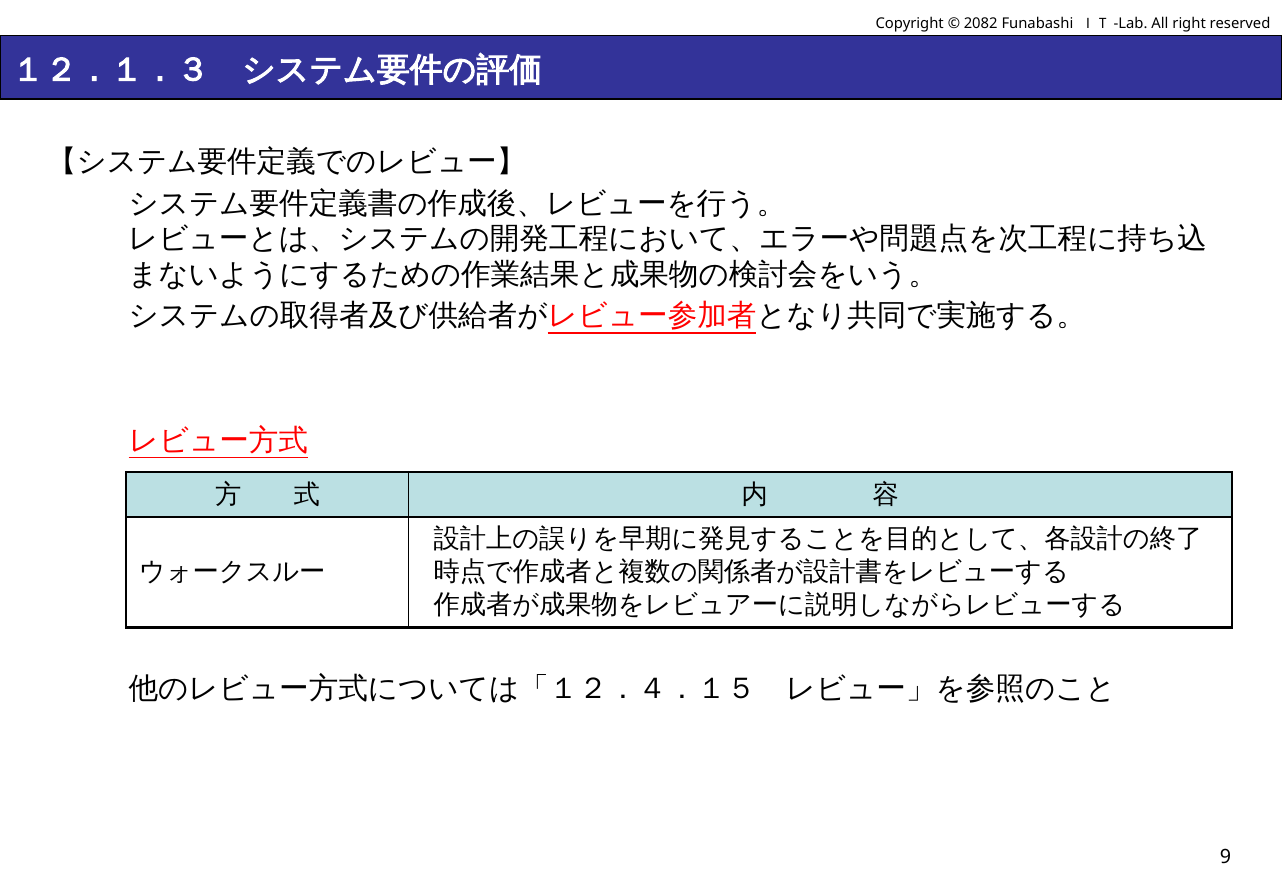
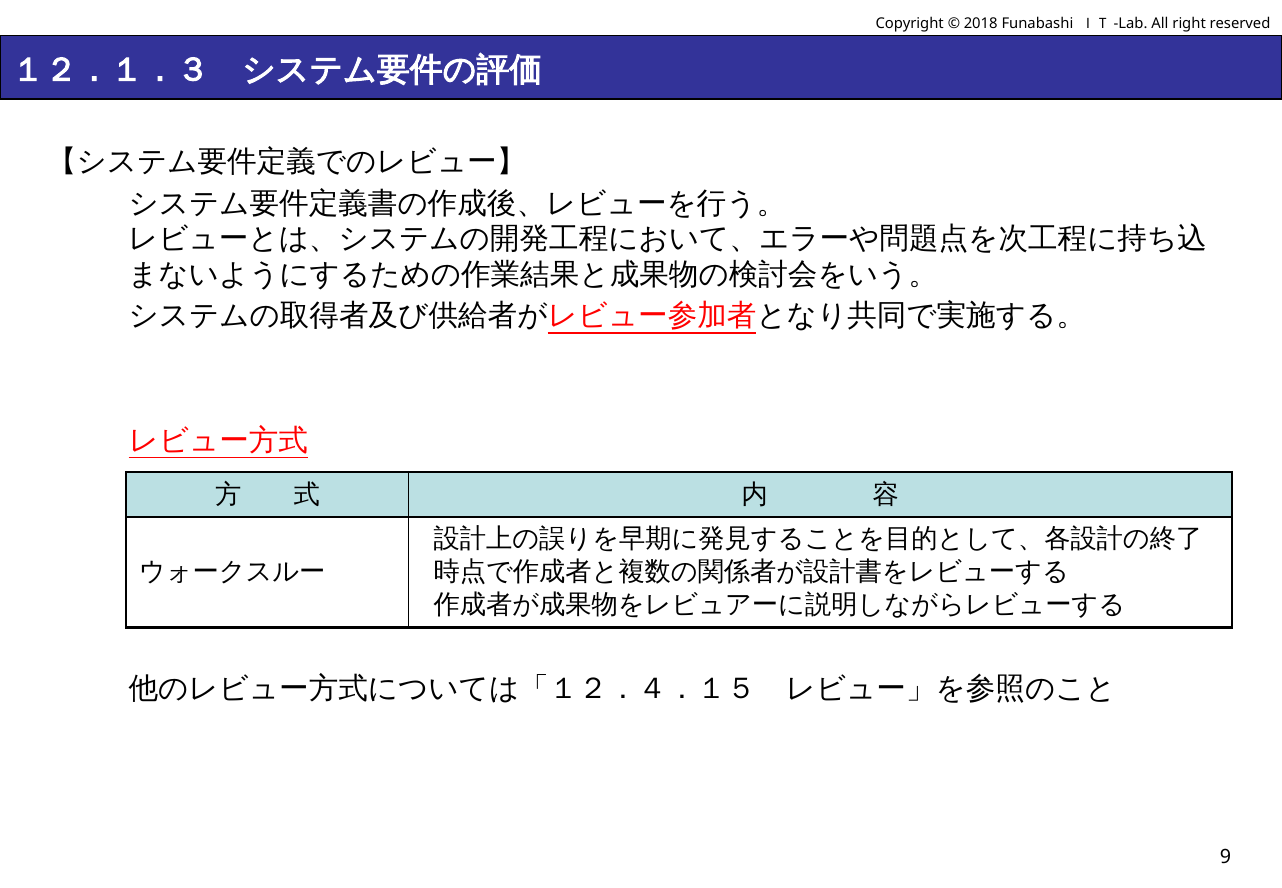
2082: 2082 -> 2018
